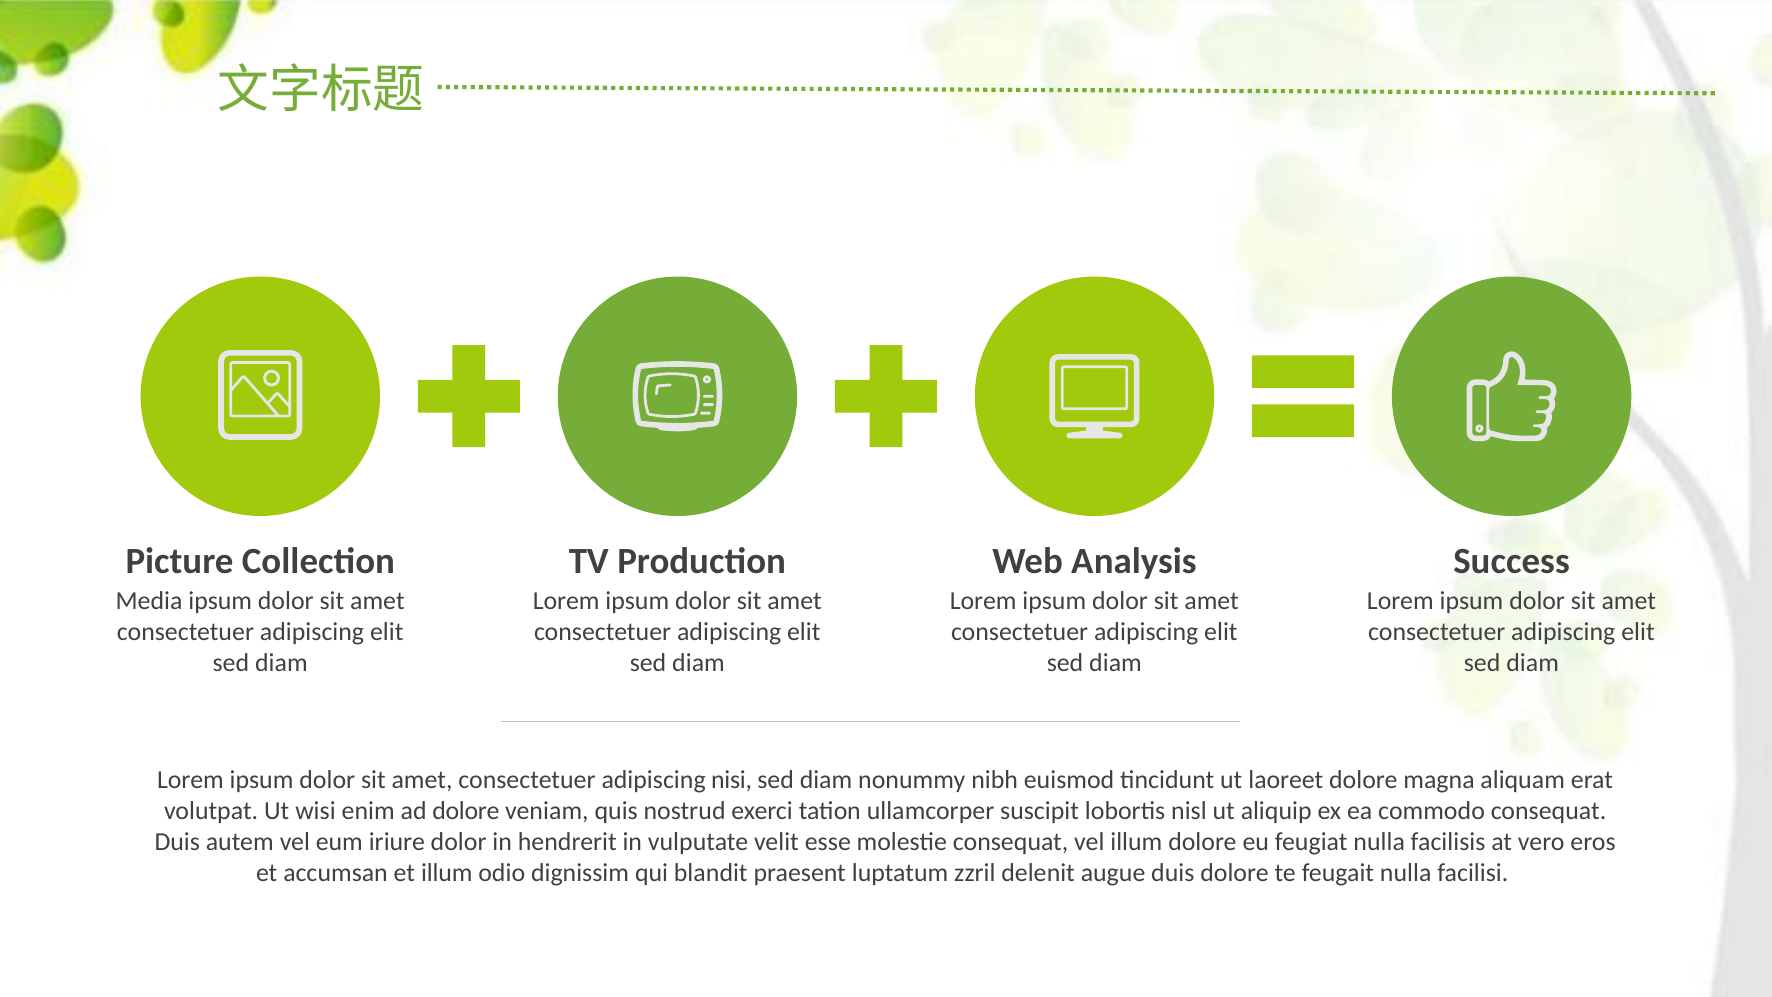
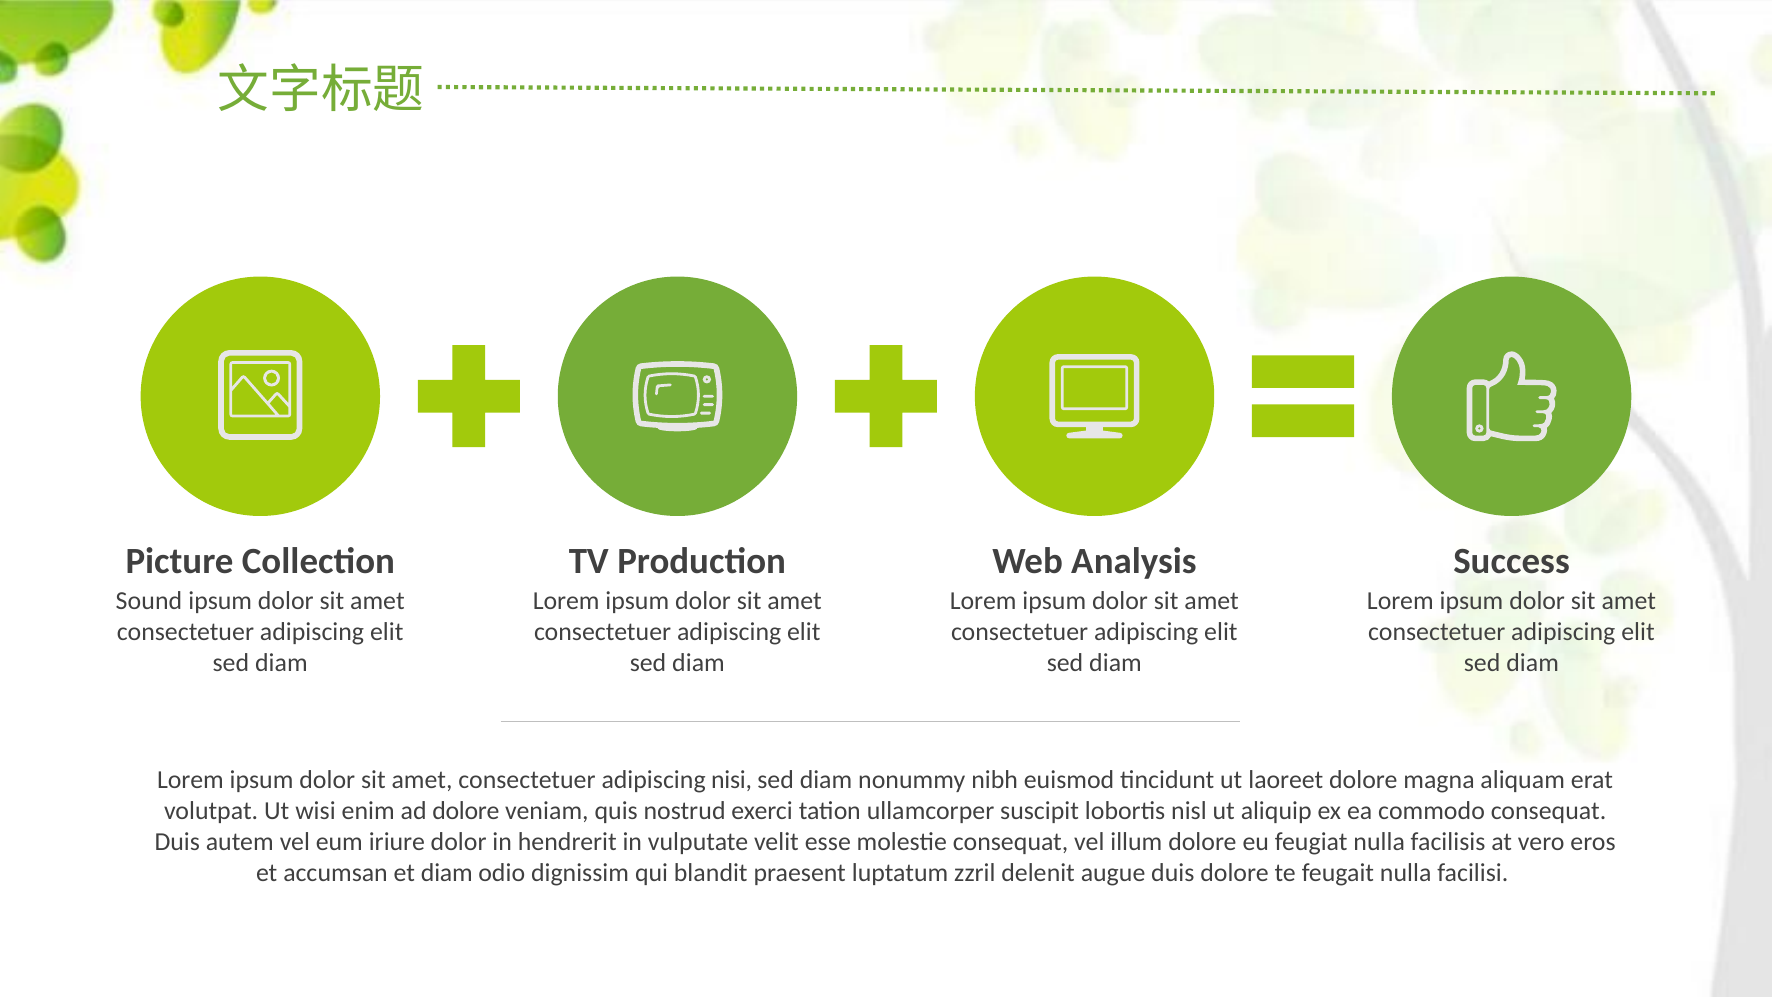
Media: Media -> Sound
et illum: illum -> diam
